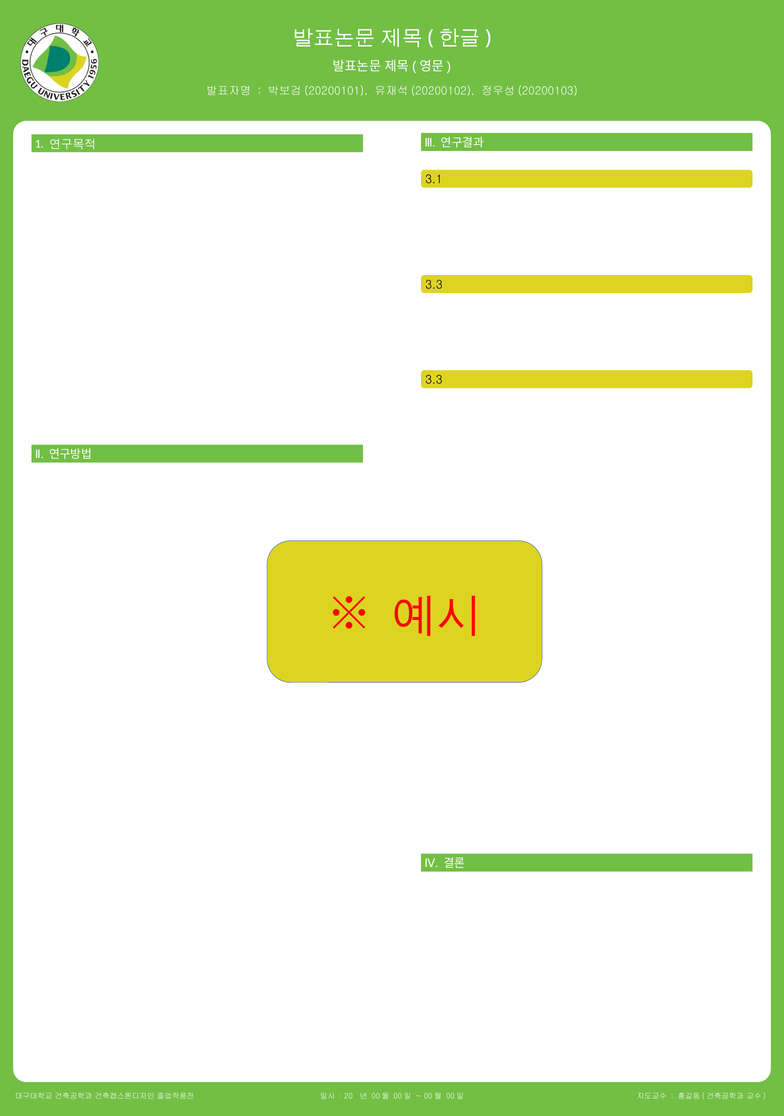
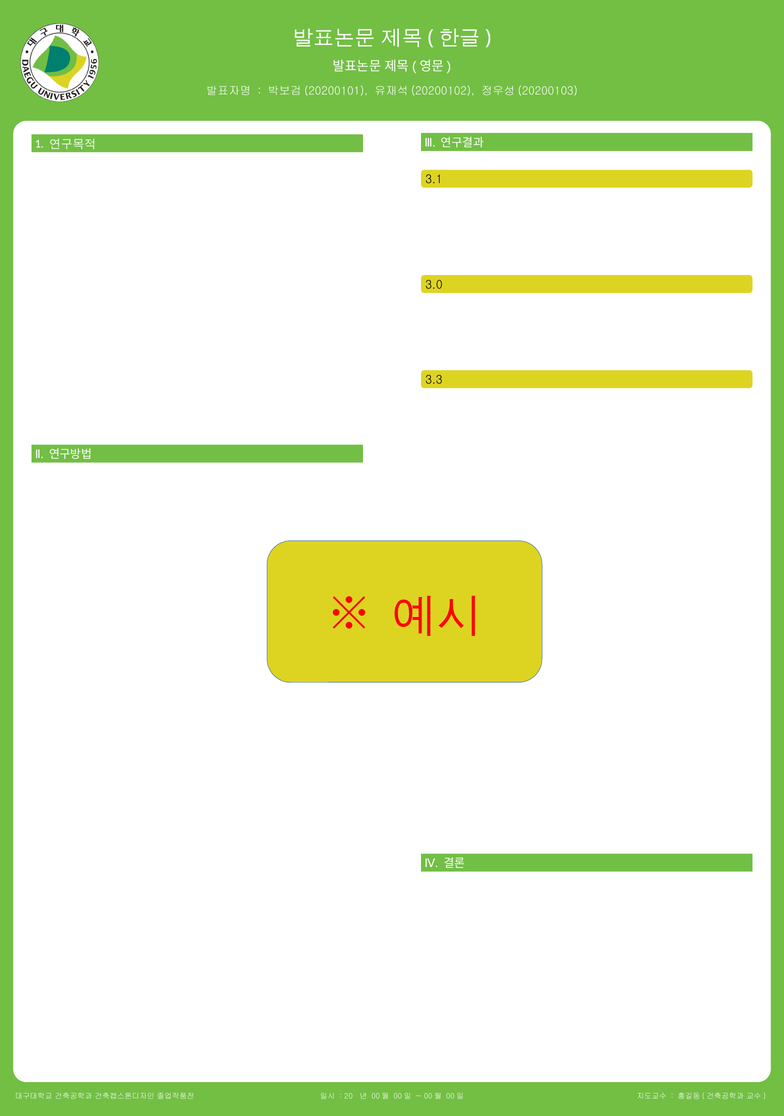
3.3 at (434, 285): 3.3 -> 3.0
